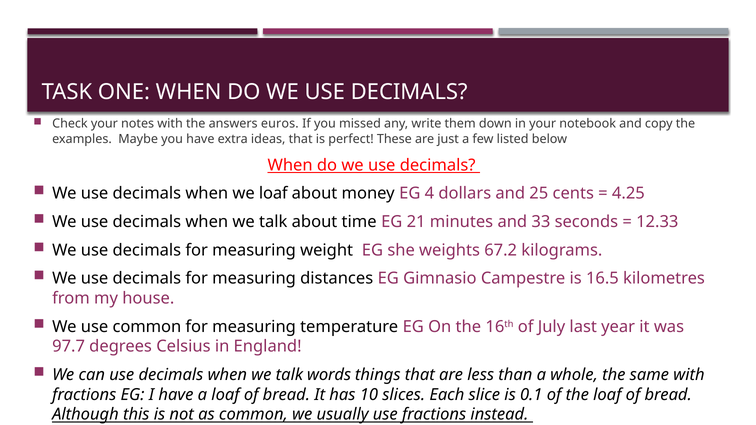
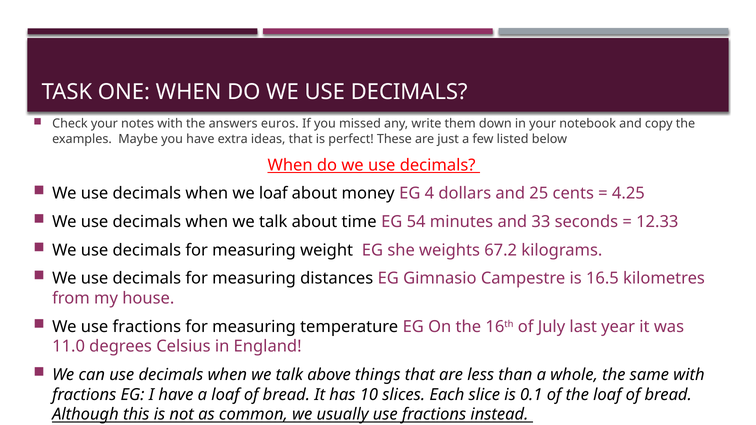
21: 21 -> 54
We use common: common -> fractions
97.7: 97.7 -> 11.0
words: words -> above
